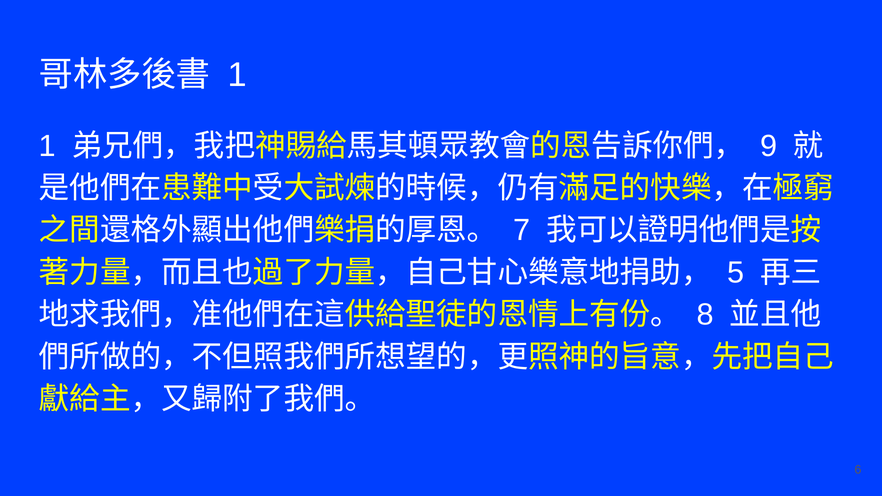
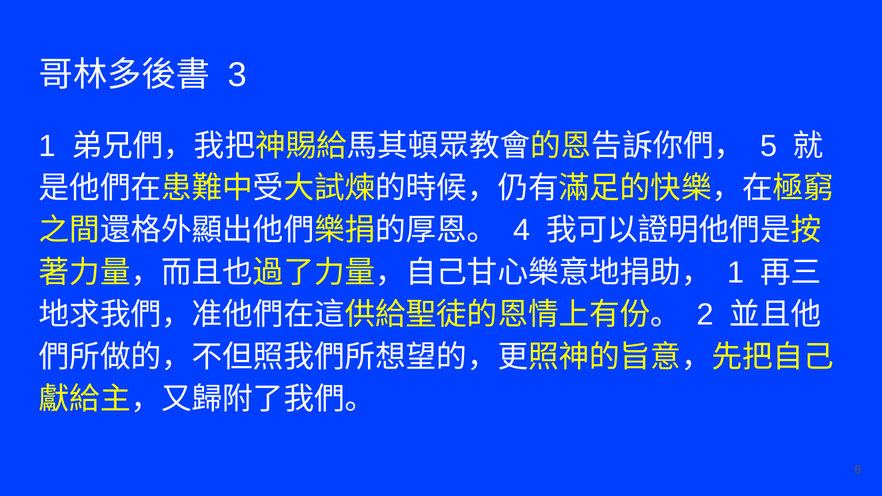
1 at (237, 75): 1 -> 3
9: 9 -> 5
7: 7 -> 4
5 at (736, 273): 5 -> 1
8: 8 -> 2
